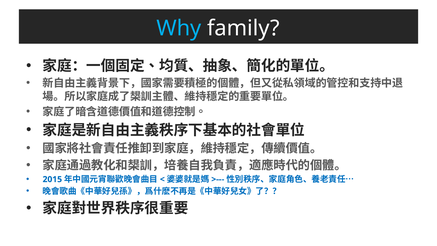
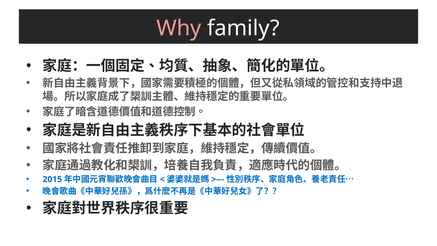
Why colour: light blue -> pink
